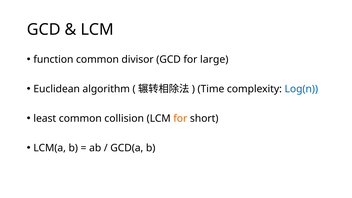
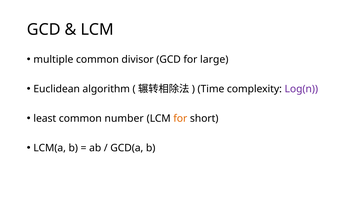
function: function -> multiple
Log(n colour: blue -> purple
collision: collision -> number
